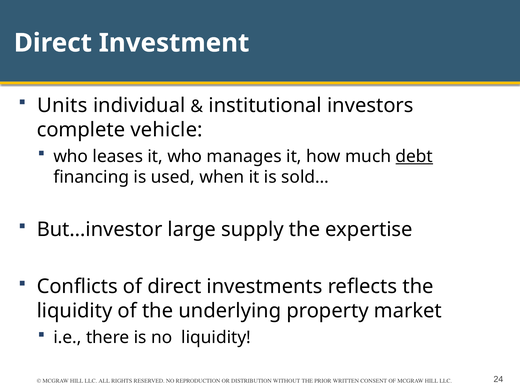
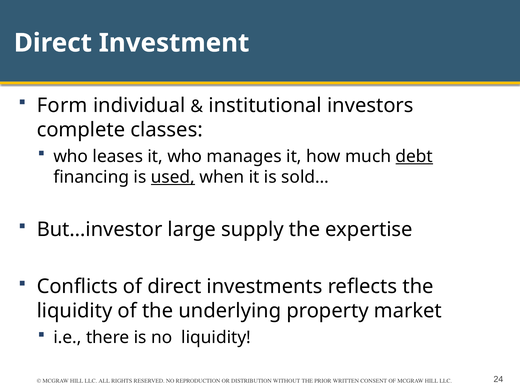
Units: Units -> Form
vehicle: vehicle -> classes
used underline: none -> present
